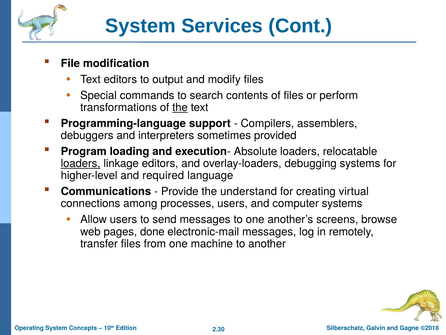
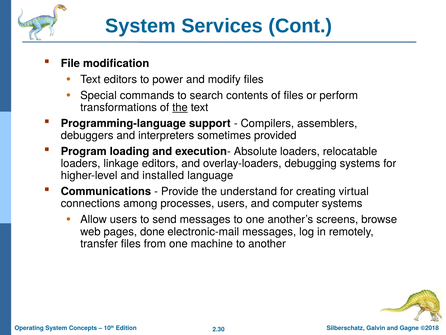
output: output -> power
loaders at (81, 163) underline: present -> none
required: required -> installed
